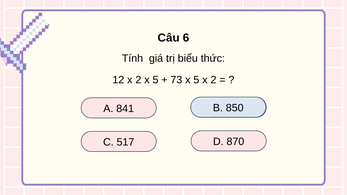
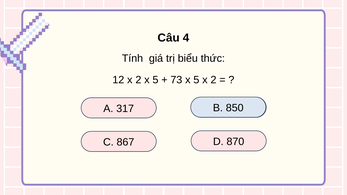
6: 6 -> 4
841: 841 -> 317
517: 517 -> 867
